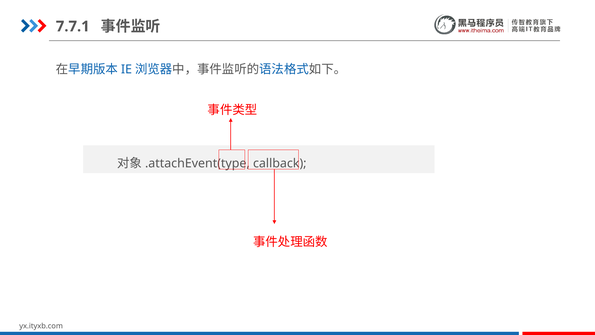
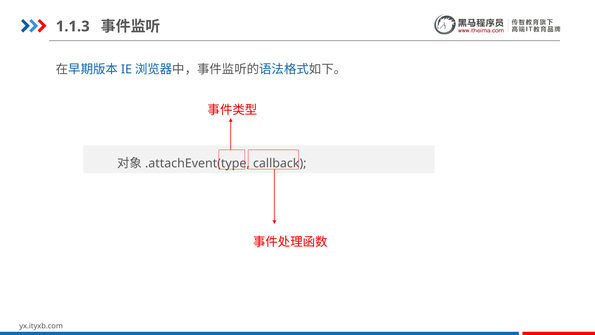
7.7.1: 7.7.1 -> 1.1.3
